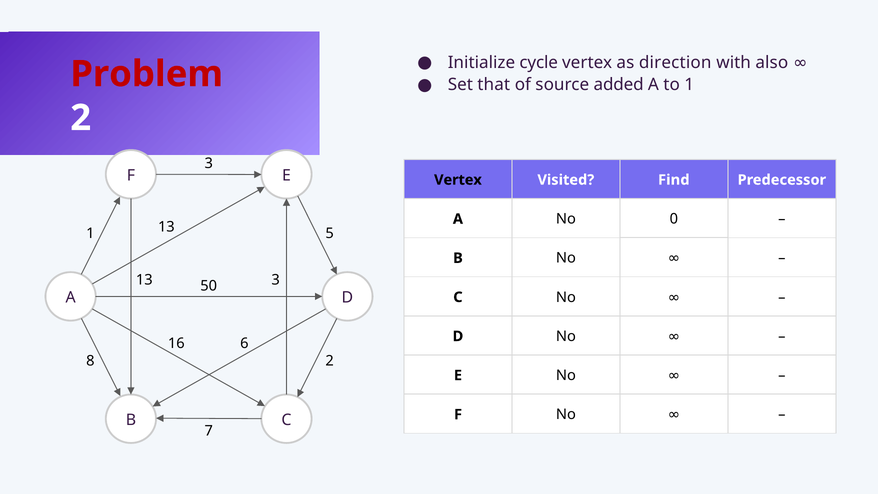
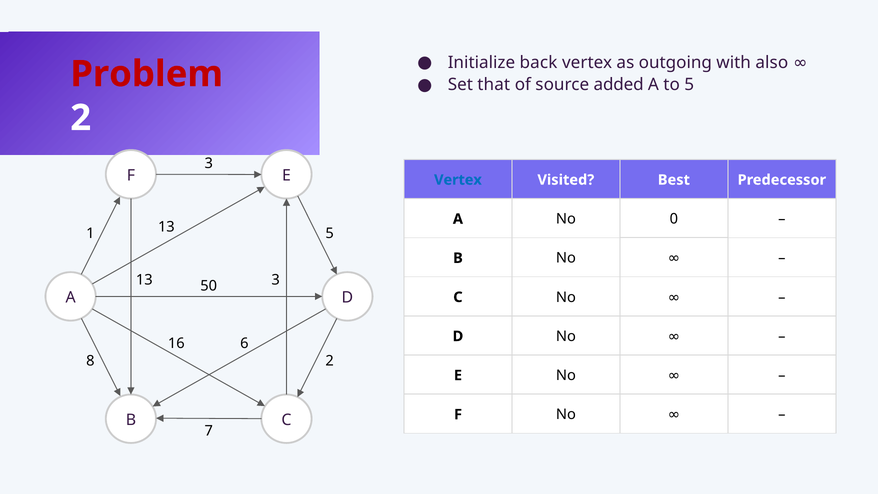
cycle: cycle -> back
direction: direction -> outgoing
to 1: 1 -> 5
Vertex at (458, 180) colour: black -> blue
Find: Find -> Best
